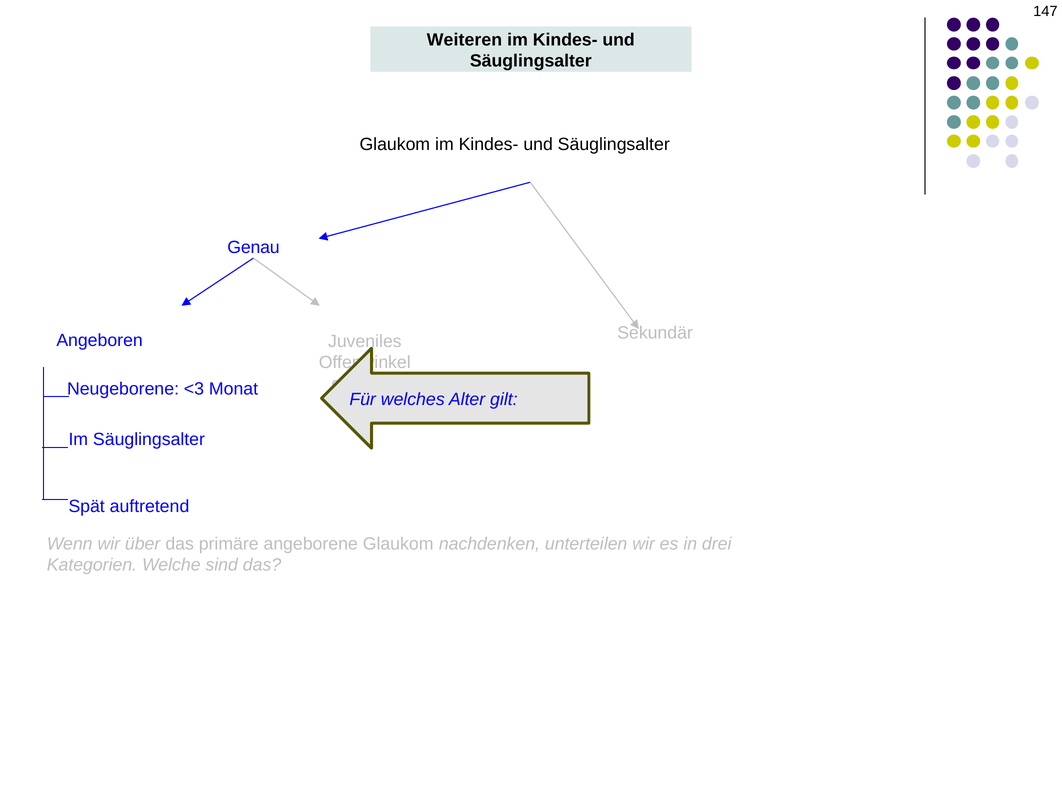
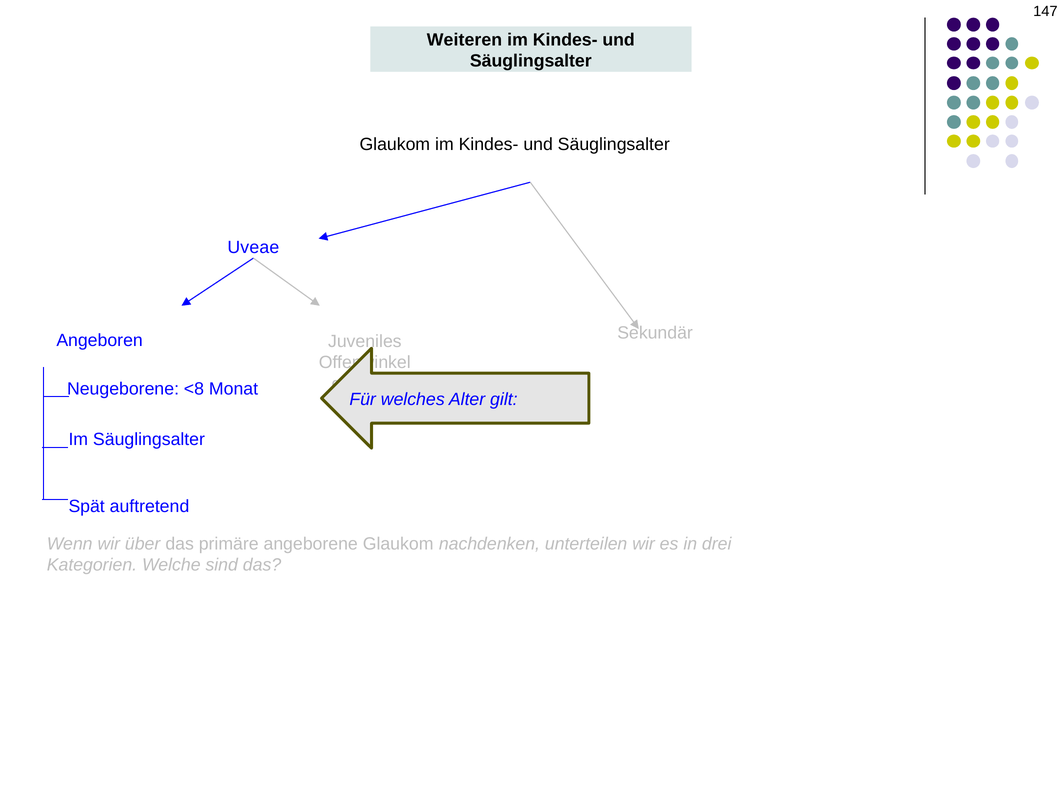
Genau: Genau -> Uveae
<3: <3 -> <8
